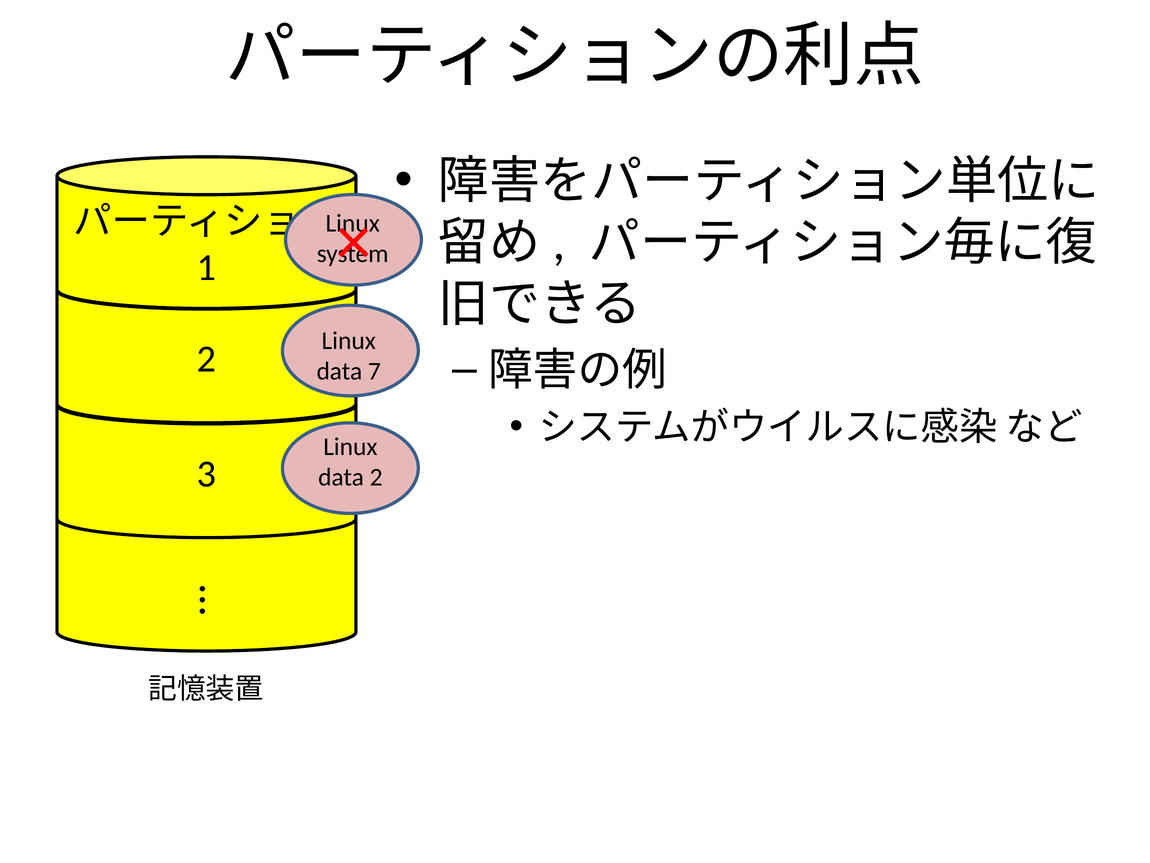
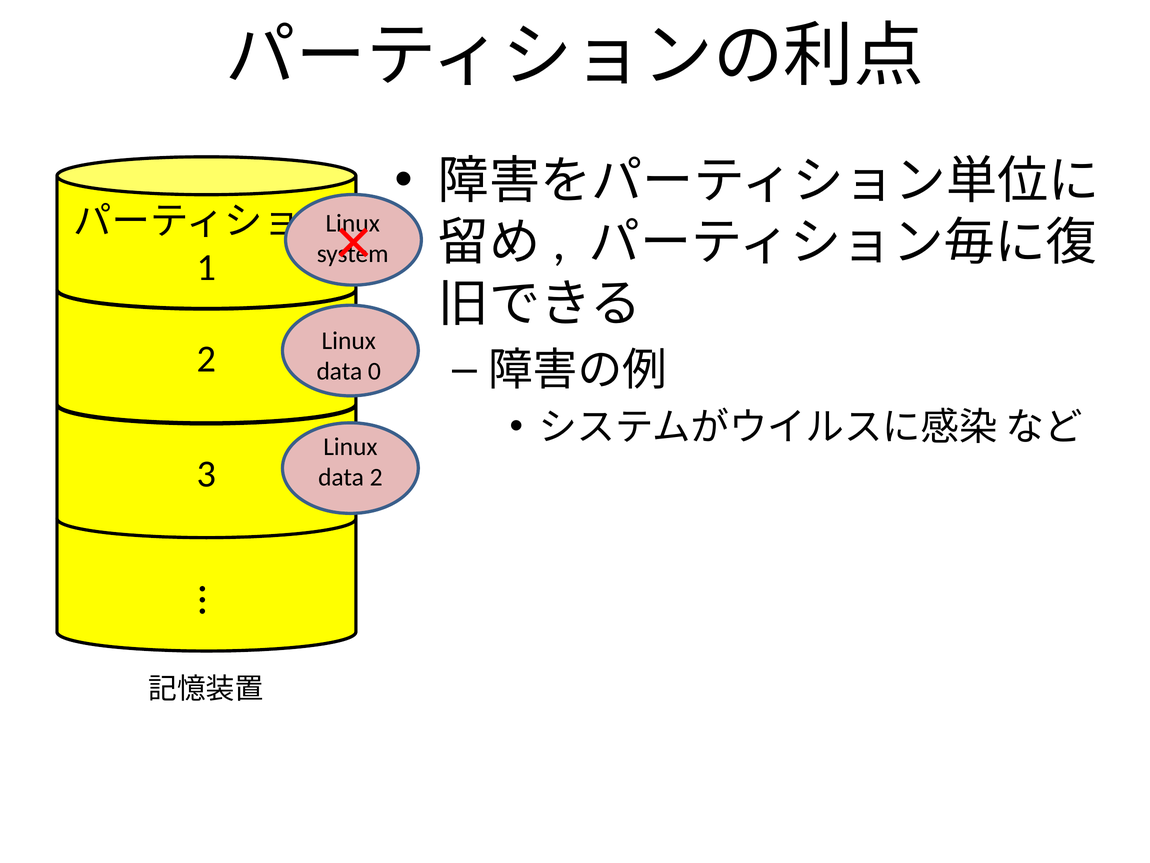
7: 7 -> 0
